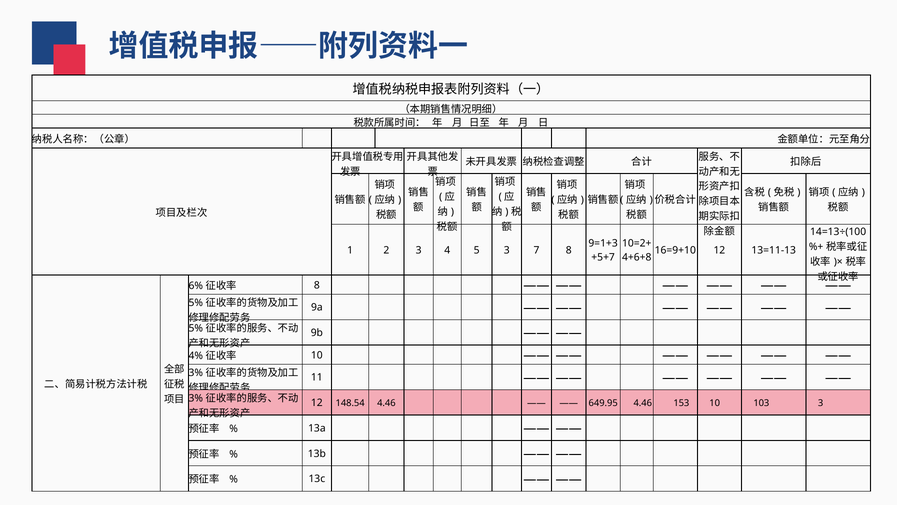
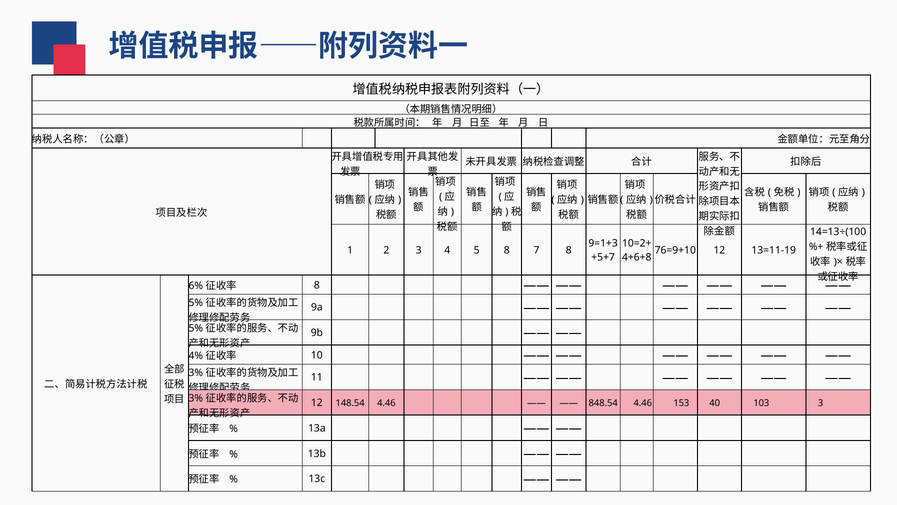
5 3: 3 -> 8
16=9+10: 16=9+10 -> 76=9+10
13=11-13: 13=11-13 -> 13=11-19
649.95: 649.95 -> 848.54
153 10: 10 -> 40
